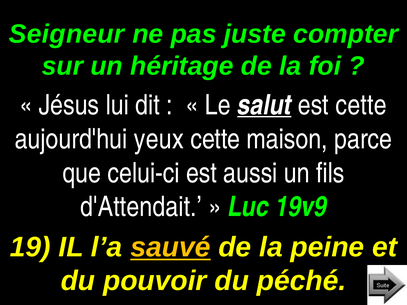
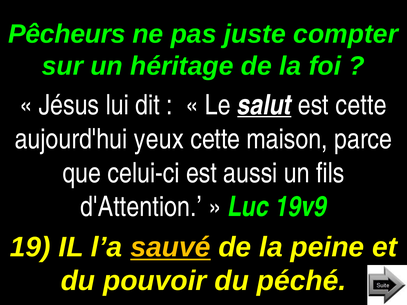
Seigneur: Seigneur -> Pêcheurs
d'Attendait: d'Attendait -> d'Attention
